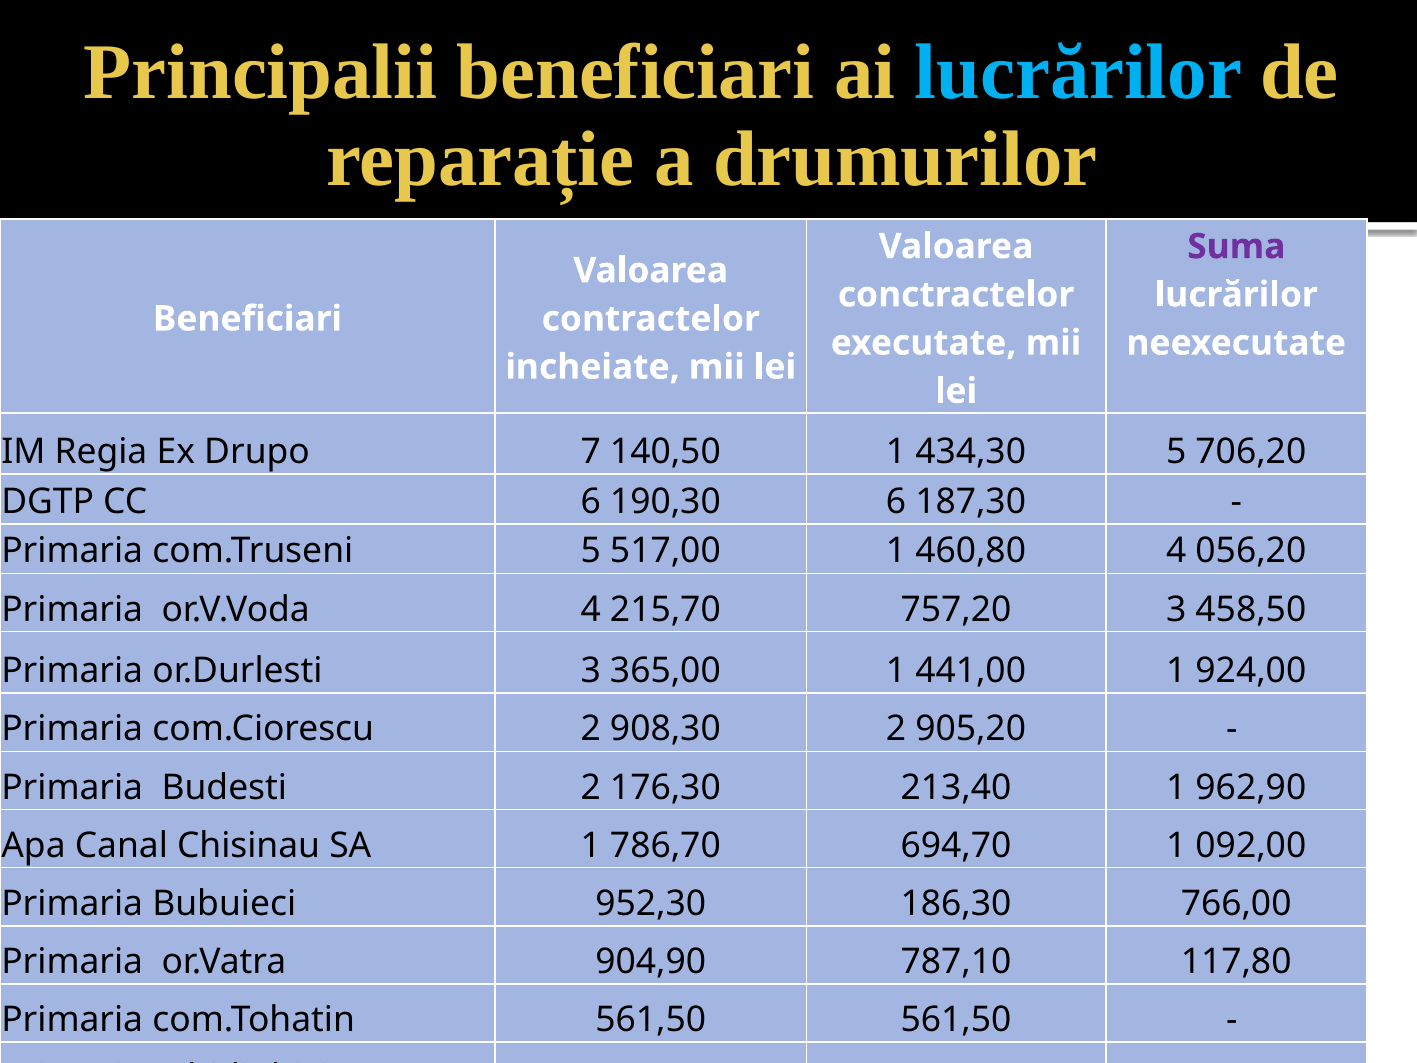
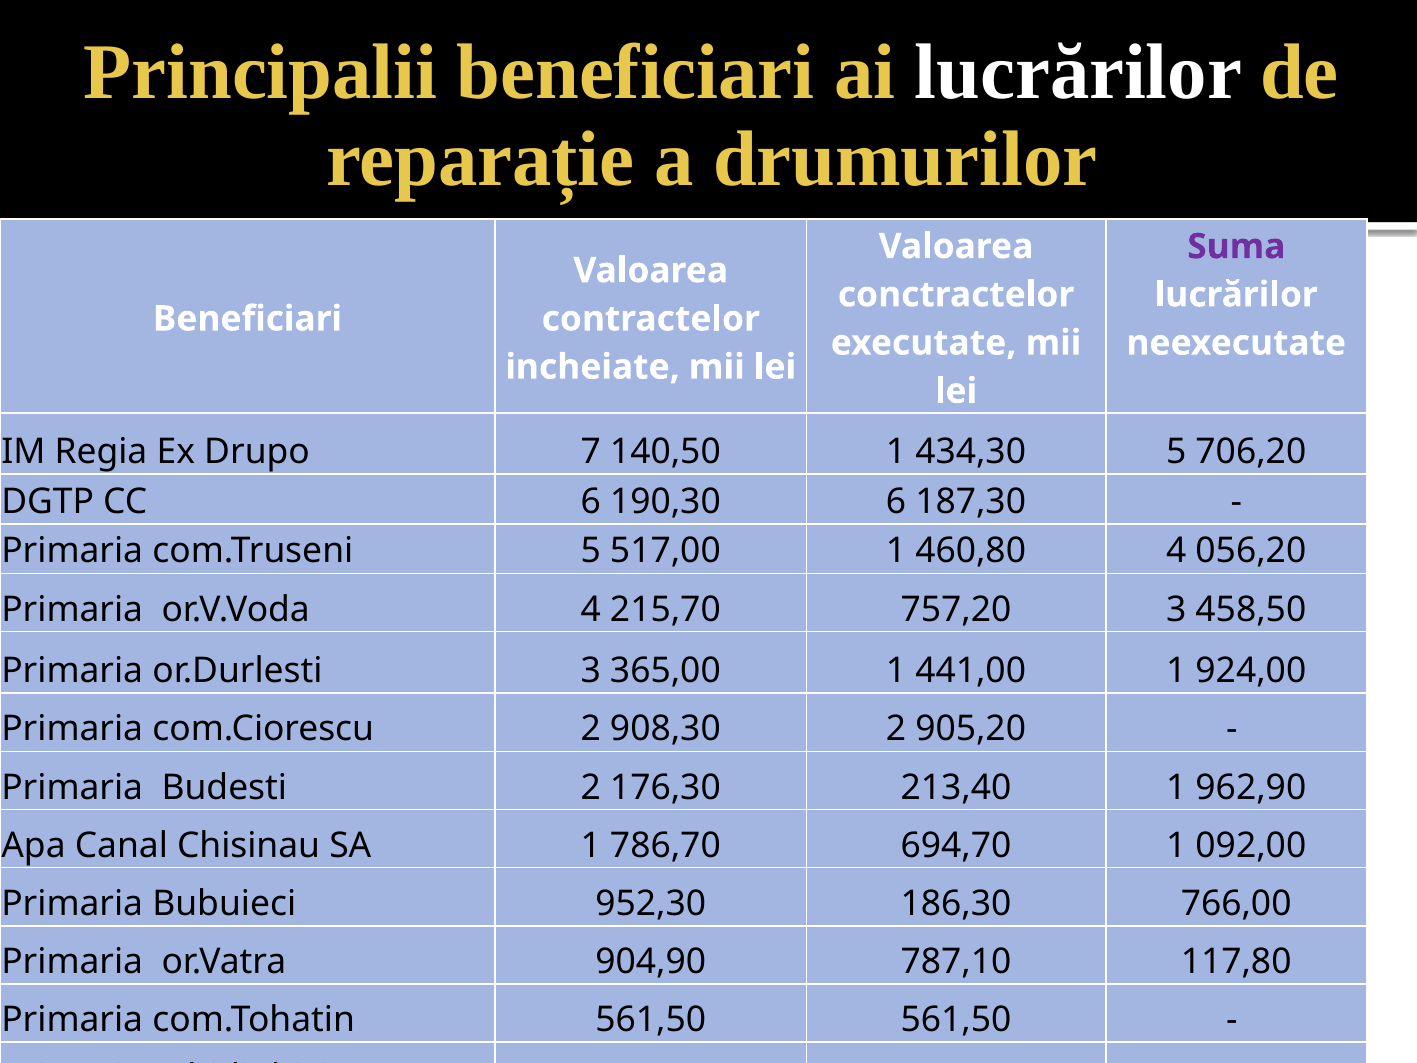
lucrărilor at (1078, 72) colour: light blue -> white
